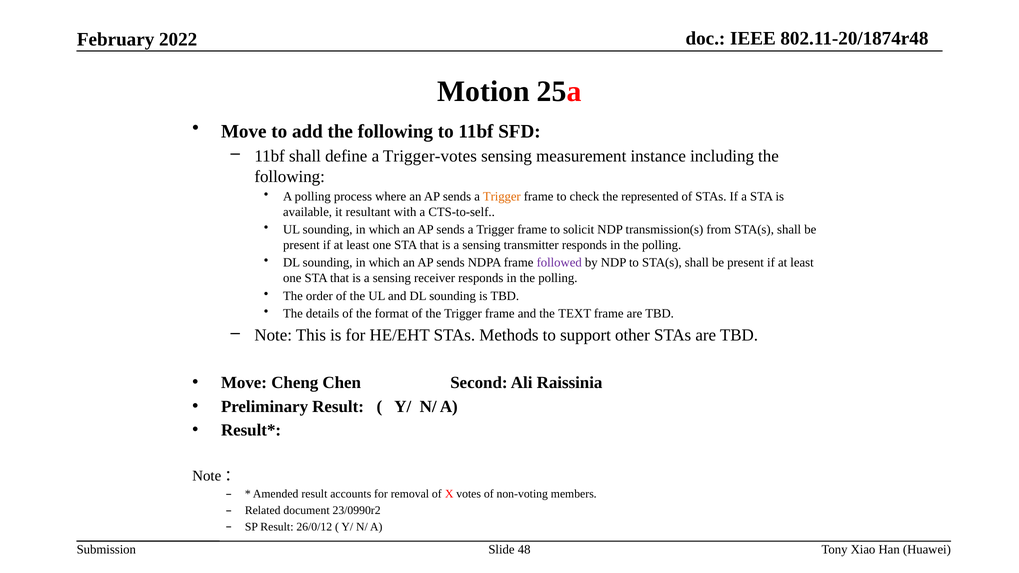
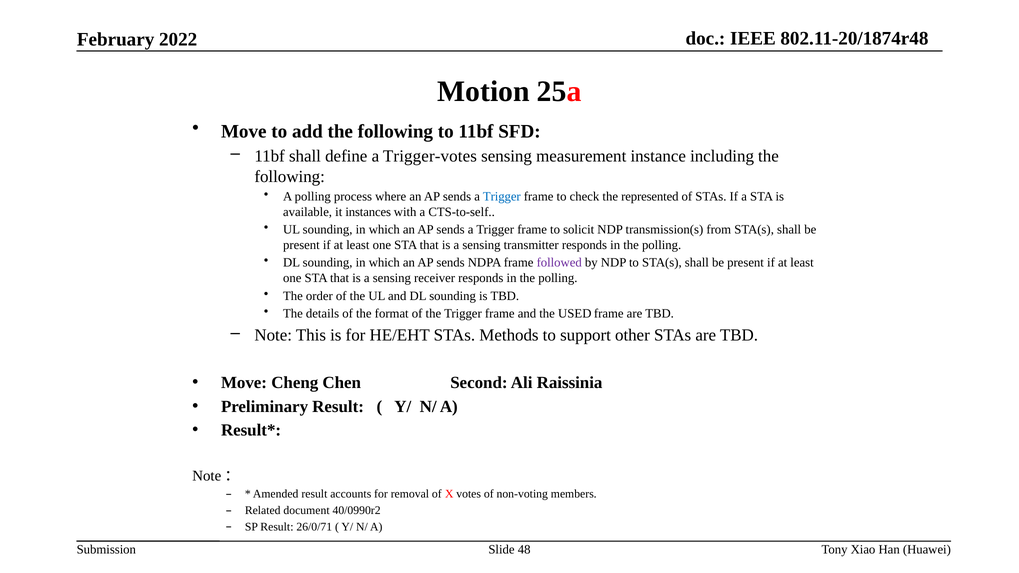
Trigger at (502, 197) colour: orange -> blue
resultant: resultant -> instances
TEXT: TEXT -> USED
23/0990r2: 23/0990r2 -> 40/0990r2
26/0/12: 26/0/12 -> 26/0/71
